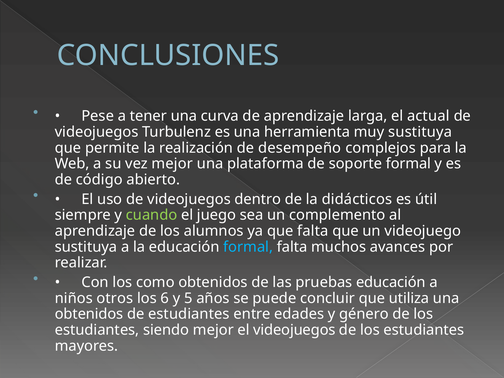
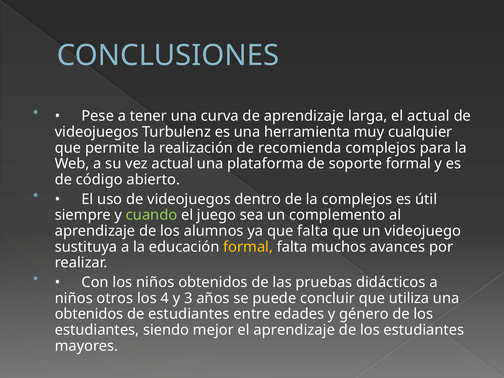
muy sustituya: sustituya -> cualquier
desempeño: desempeño -> recomienda
vez mejor: mejor -> actual
la didácticos: didácticos -> complejos
formal at (248, 247) colour: light blue -> yellow
los como: como -> niños
pruebas educación: educación -> didácticos
6: 6 -> 4
5: 5 -> 3
el videojuegos: videojuegos -> aprendizaje
